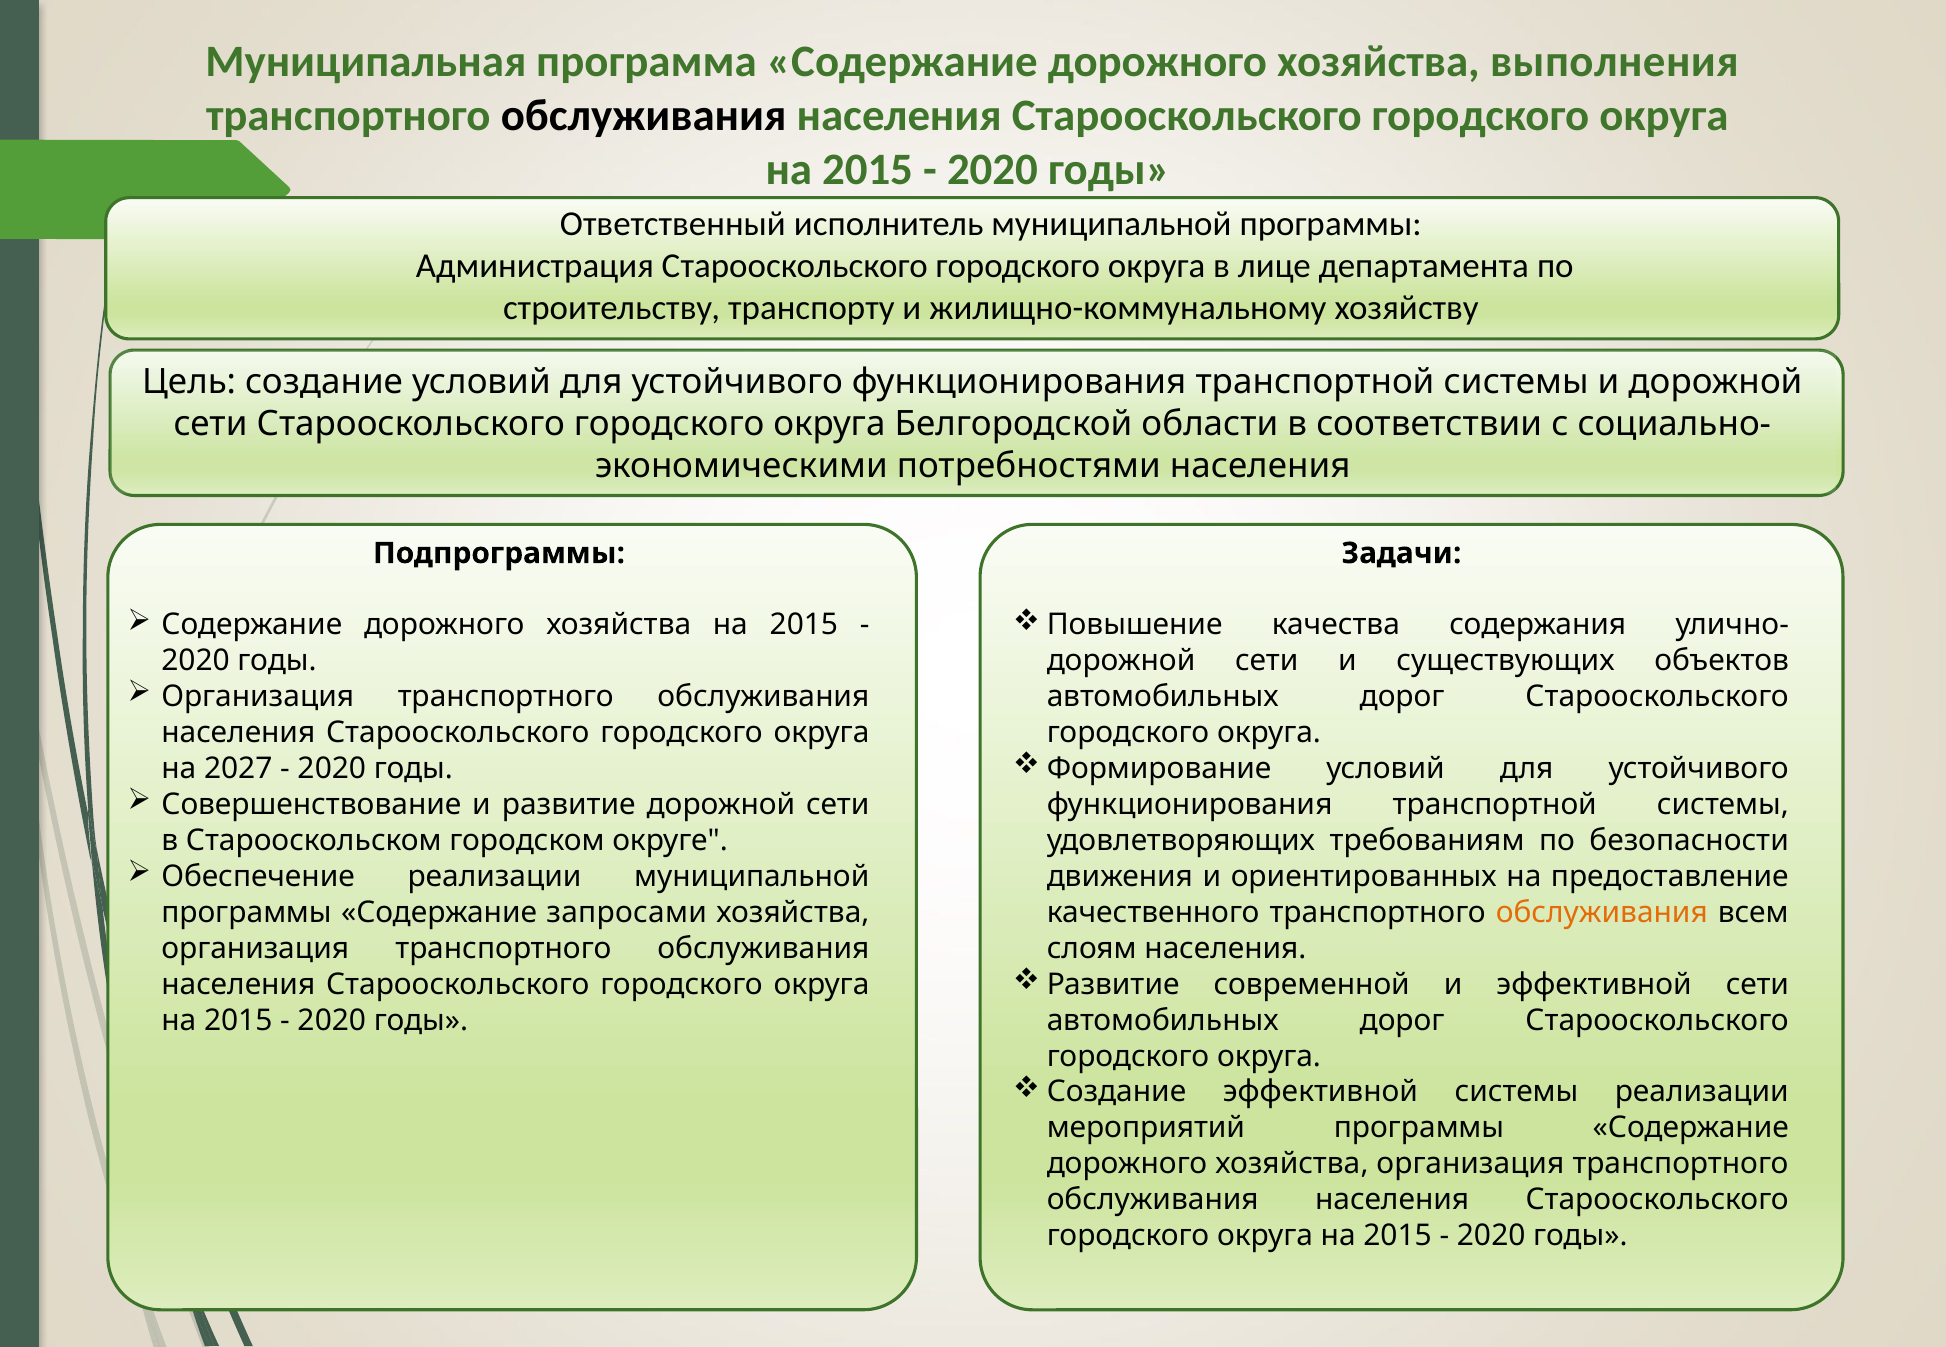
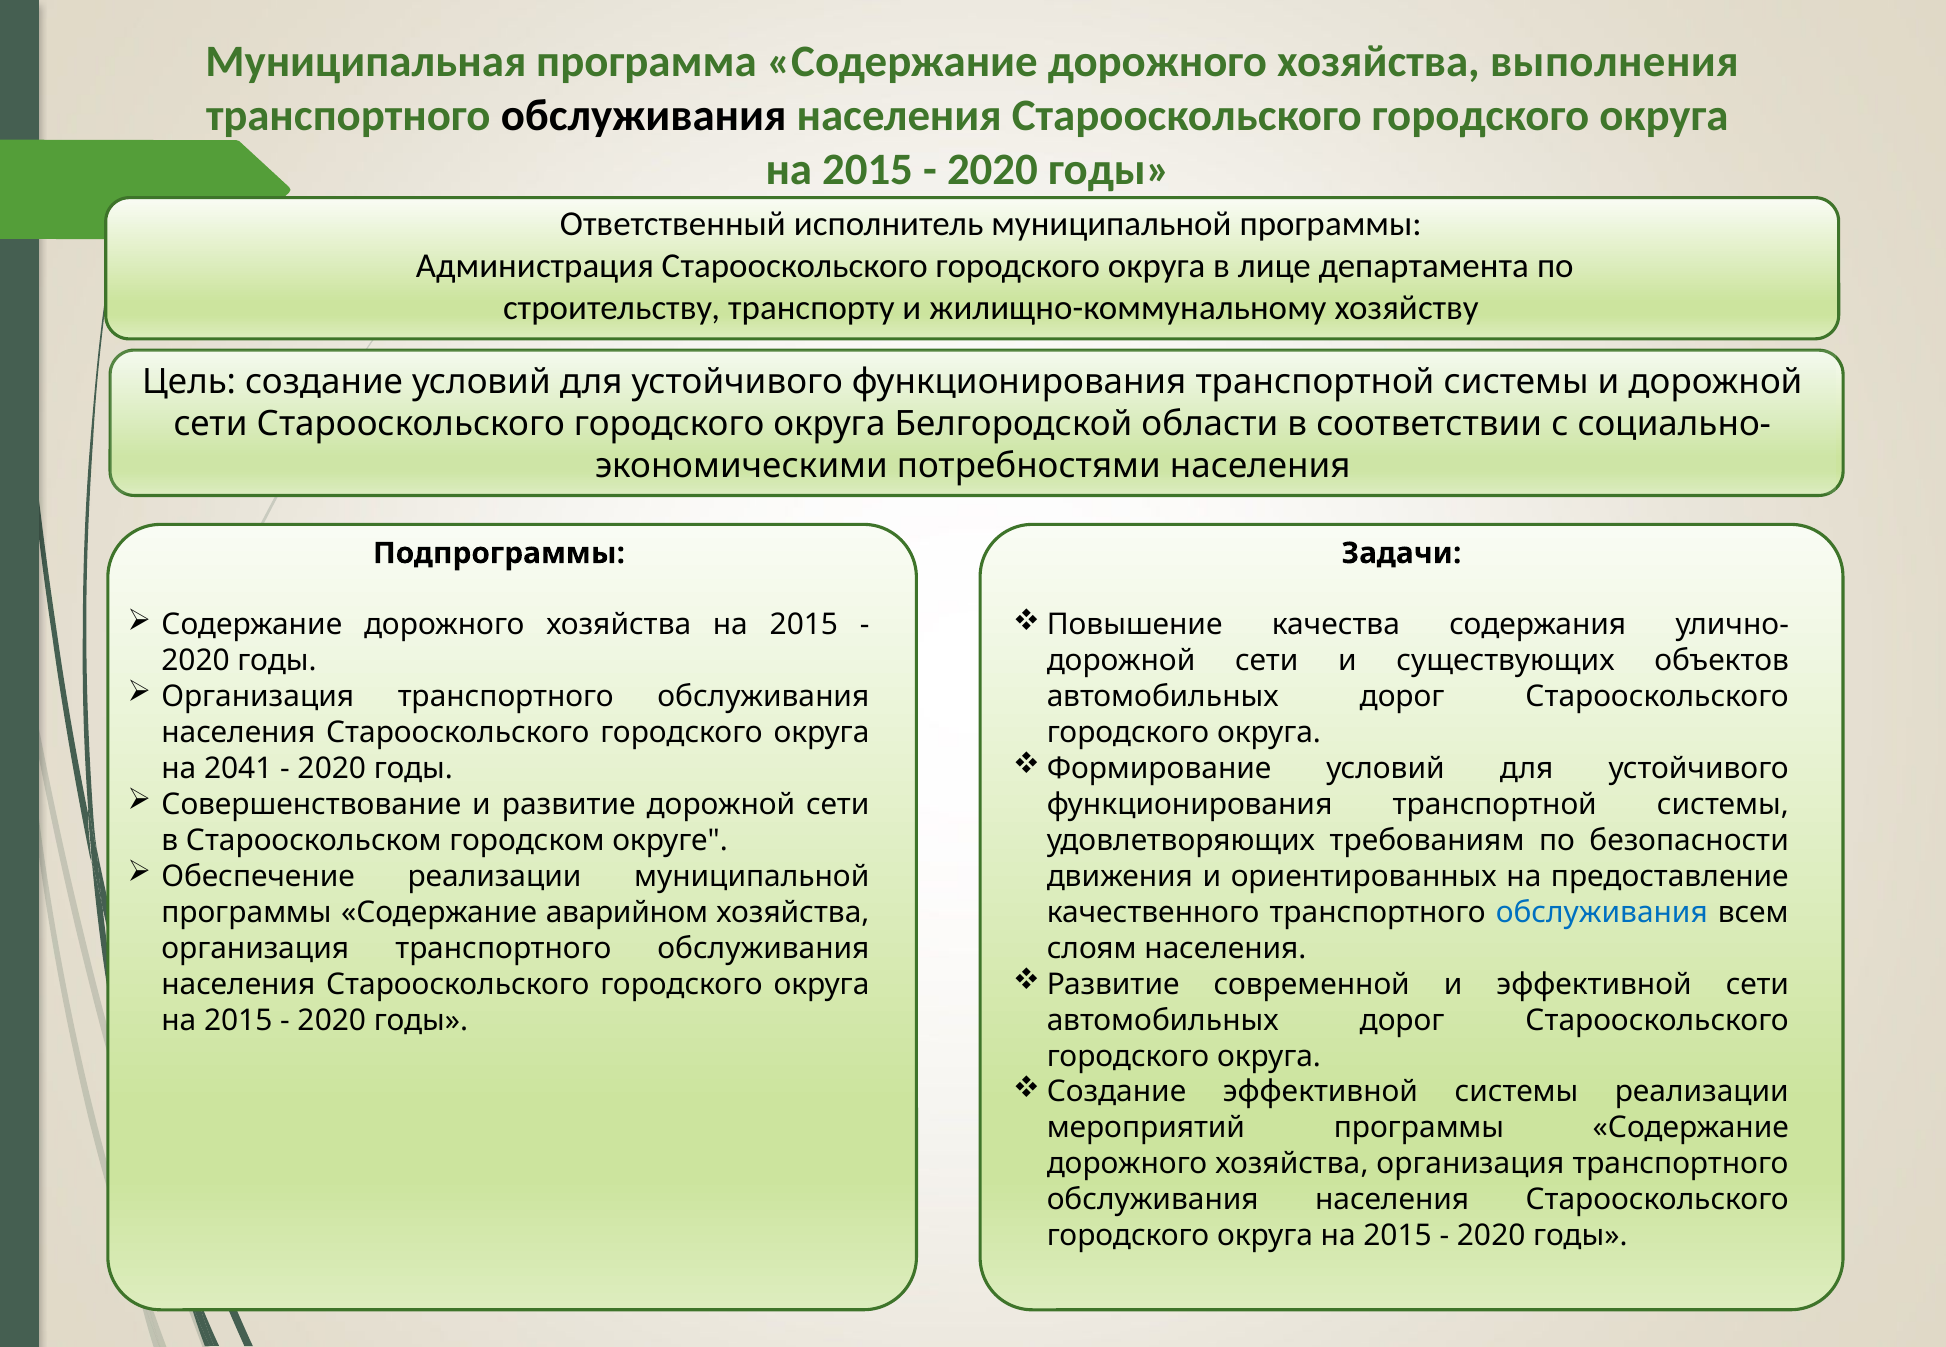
2027: 2027 -> 2041
запросами: запросами -> аварийном
обслуживания at (1602, 913) colour: orange -> blue
